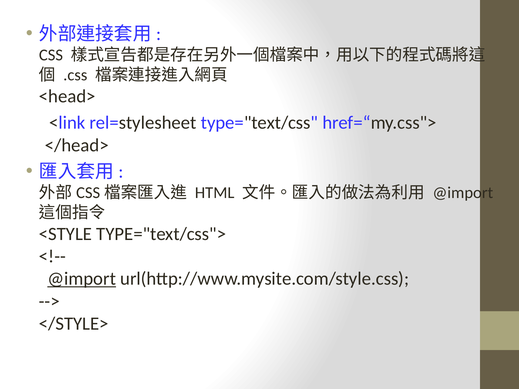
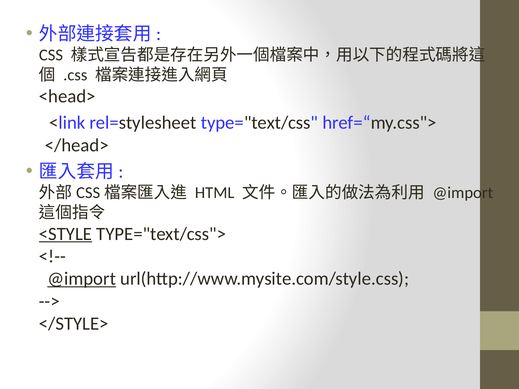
<STYLE underline: none -> present
